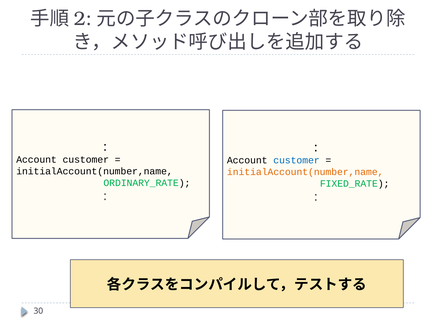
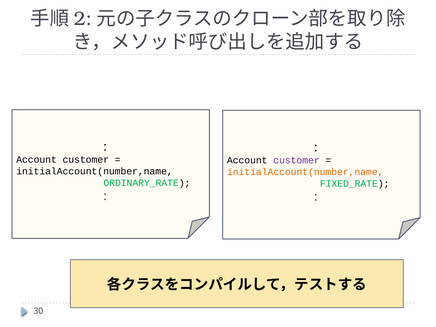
customer at (297, 160) colour: blue -> purple
